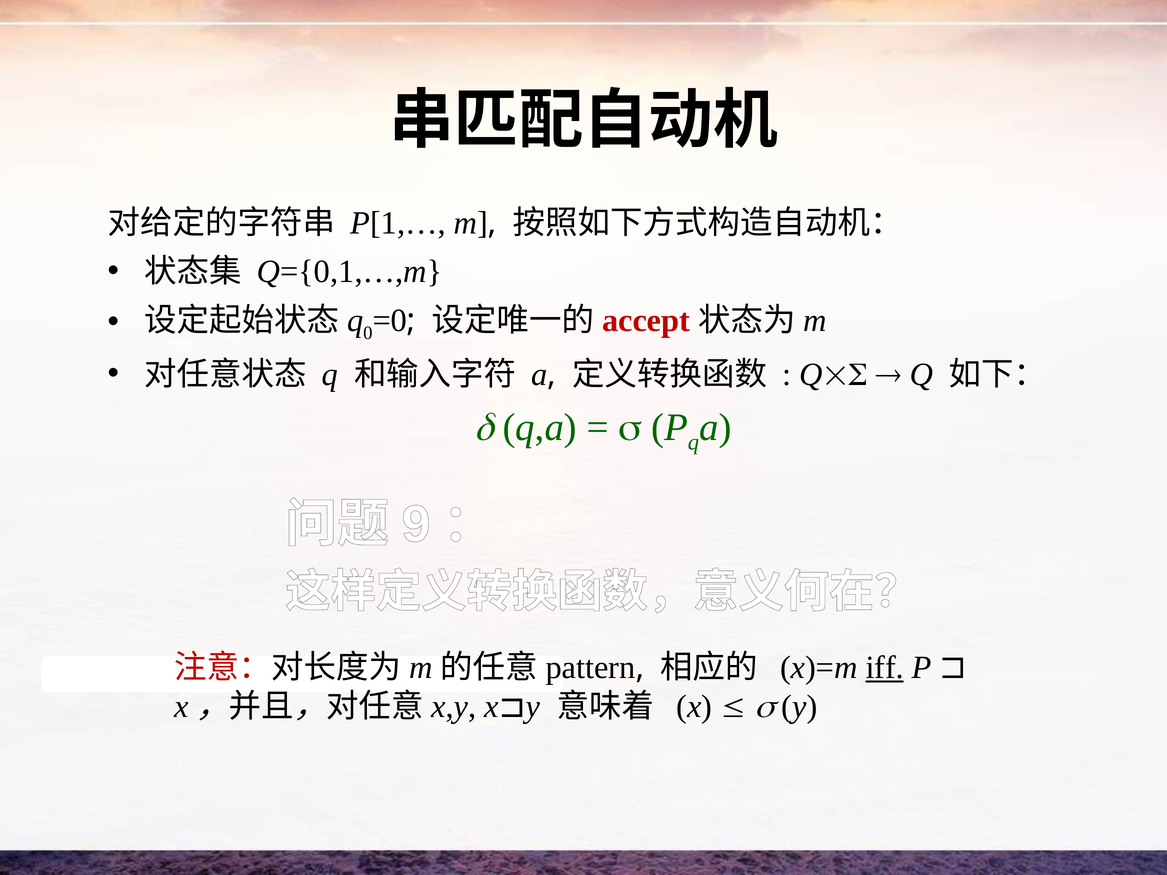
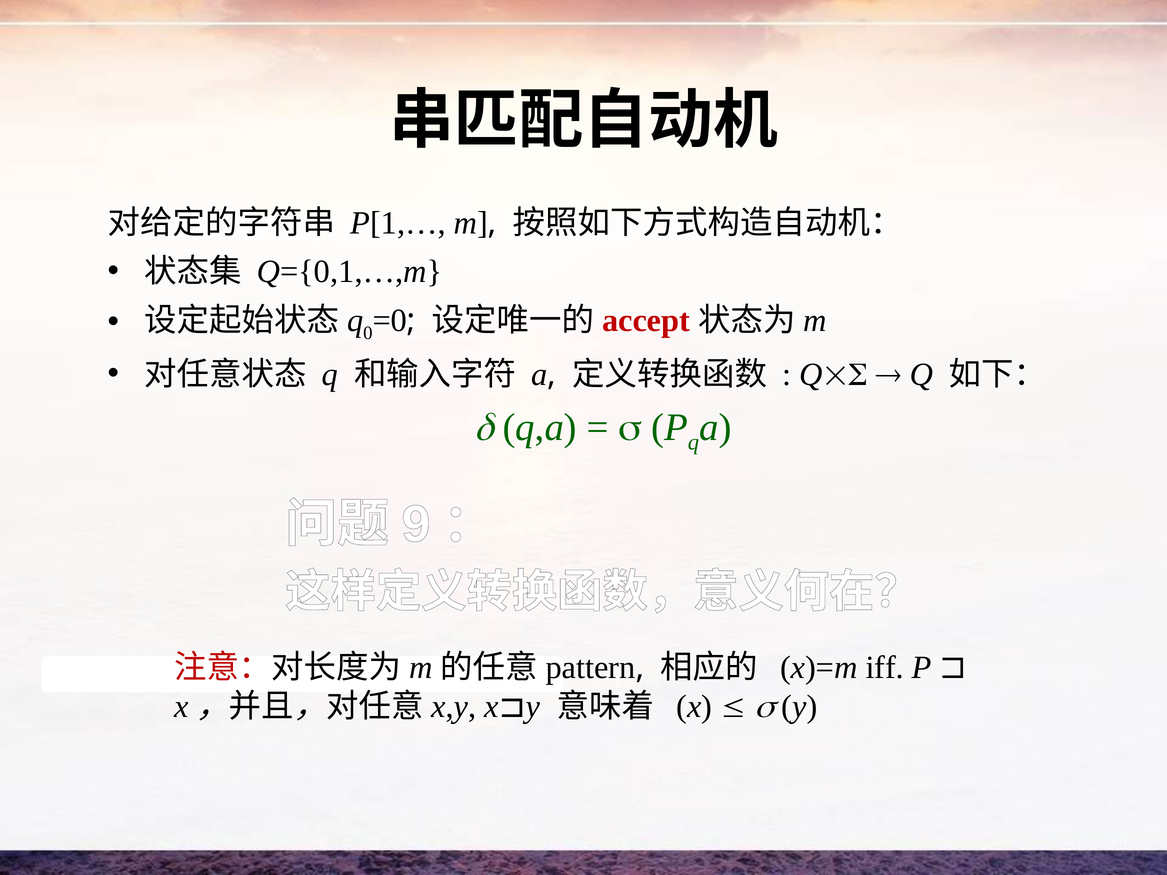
iff underline: present -> none
